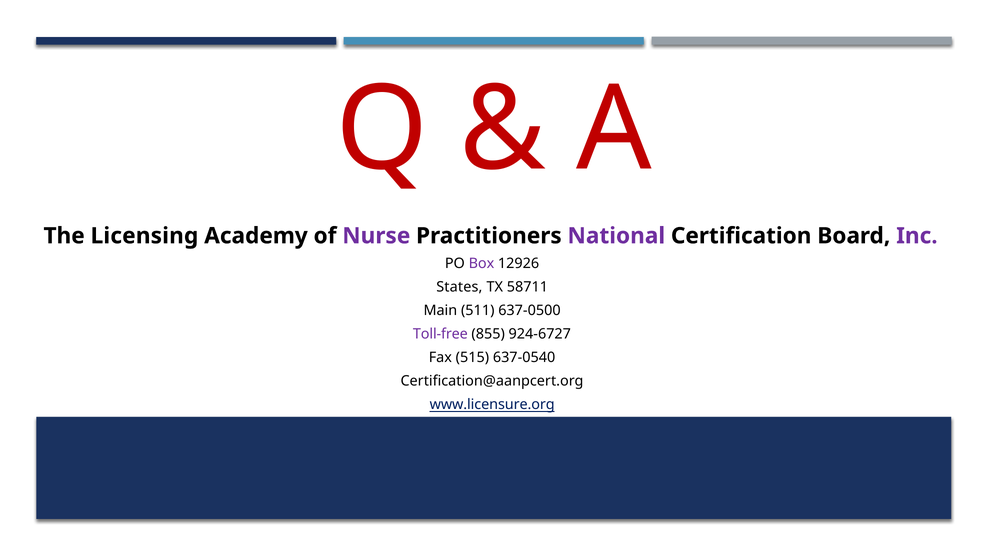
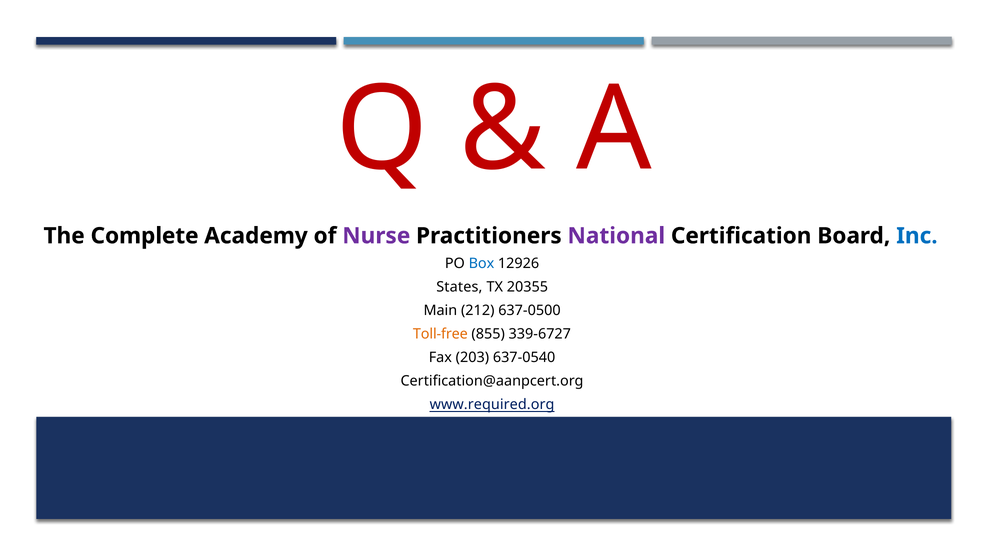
Licensing: Licensing -> Complete
Inc colour: purple -> blue
Box colour: purple -> blue
58711: 58711 -> 20355
511: 511 -> 212
Toll-free colour: purple -> orange
924-6727: 924-6727 -> 339-6727
515: 515 -> 203
www.licensure.org: www.licensure.org -> www.required.org
